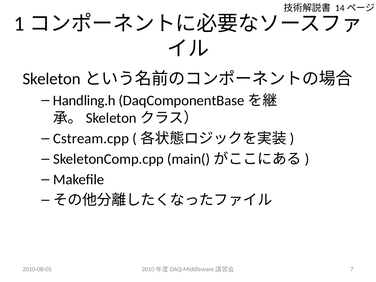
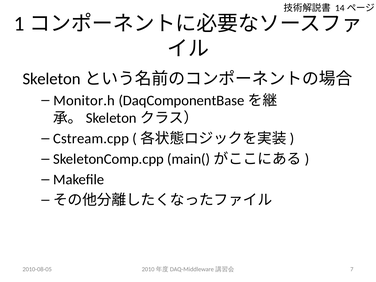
Handling.h: Handling.h -> Monitor.h
